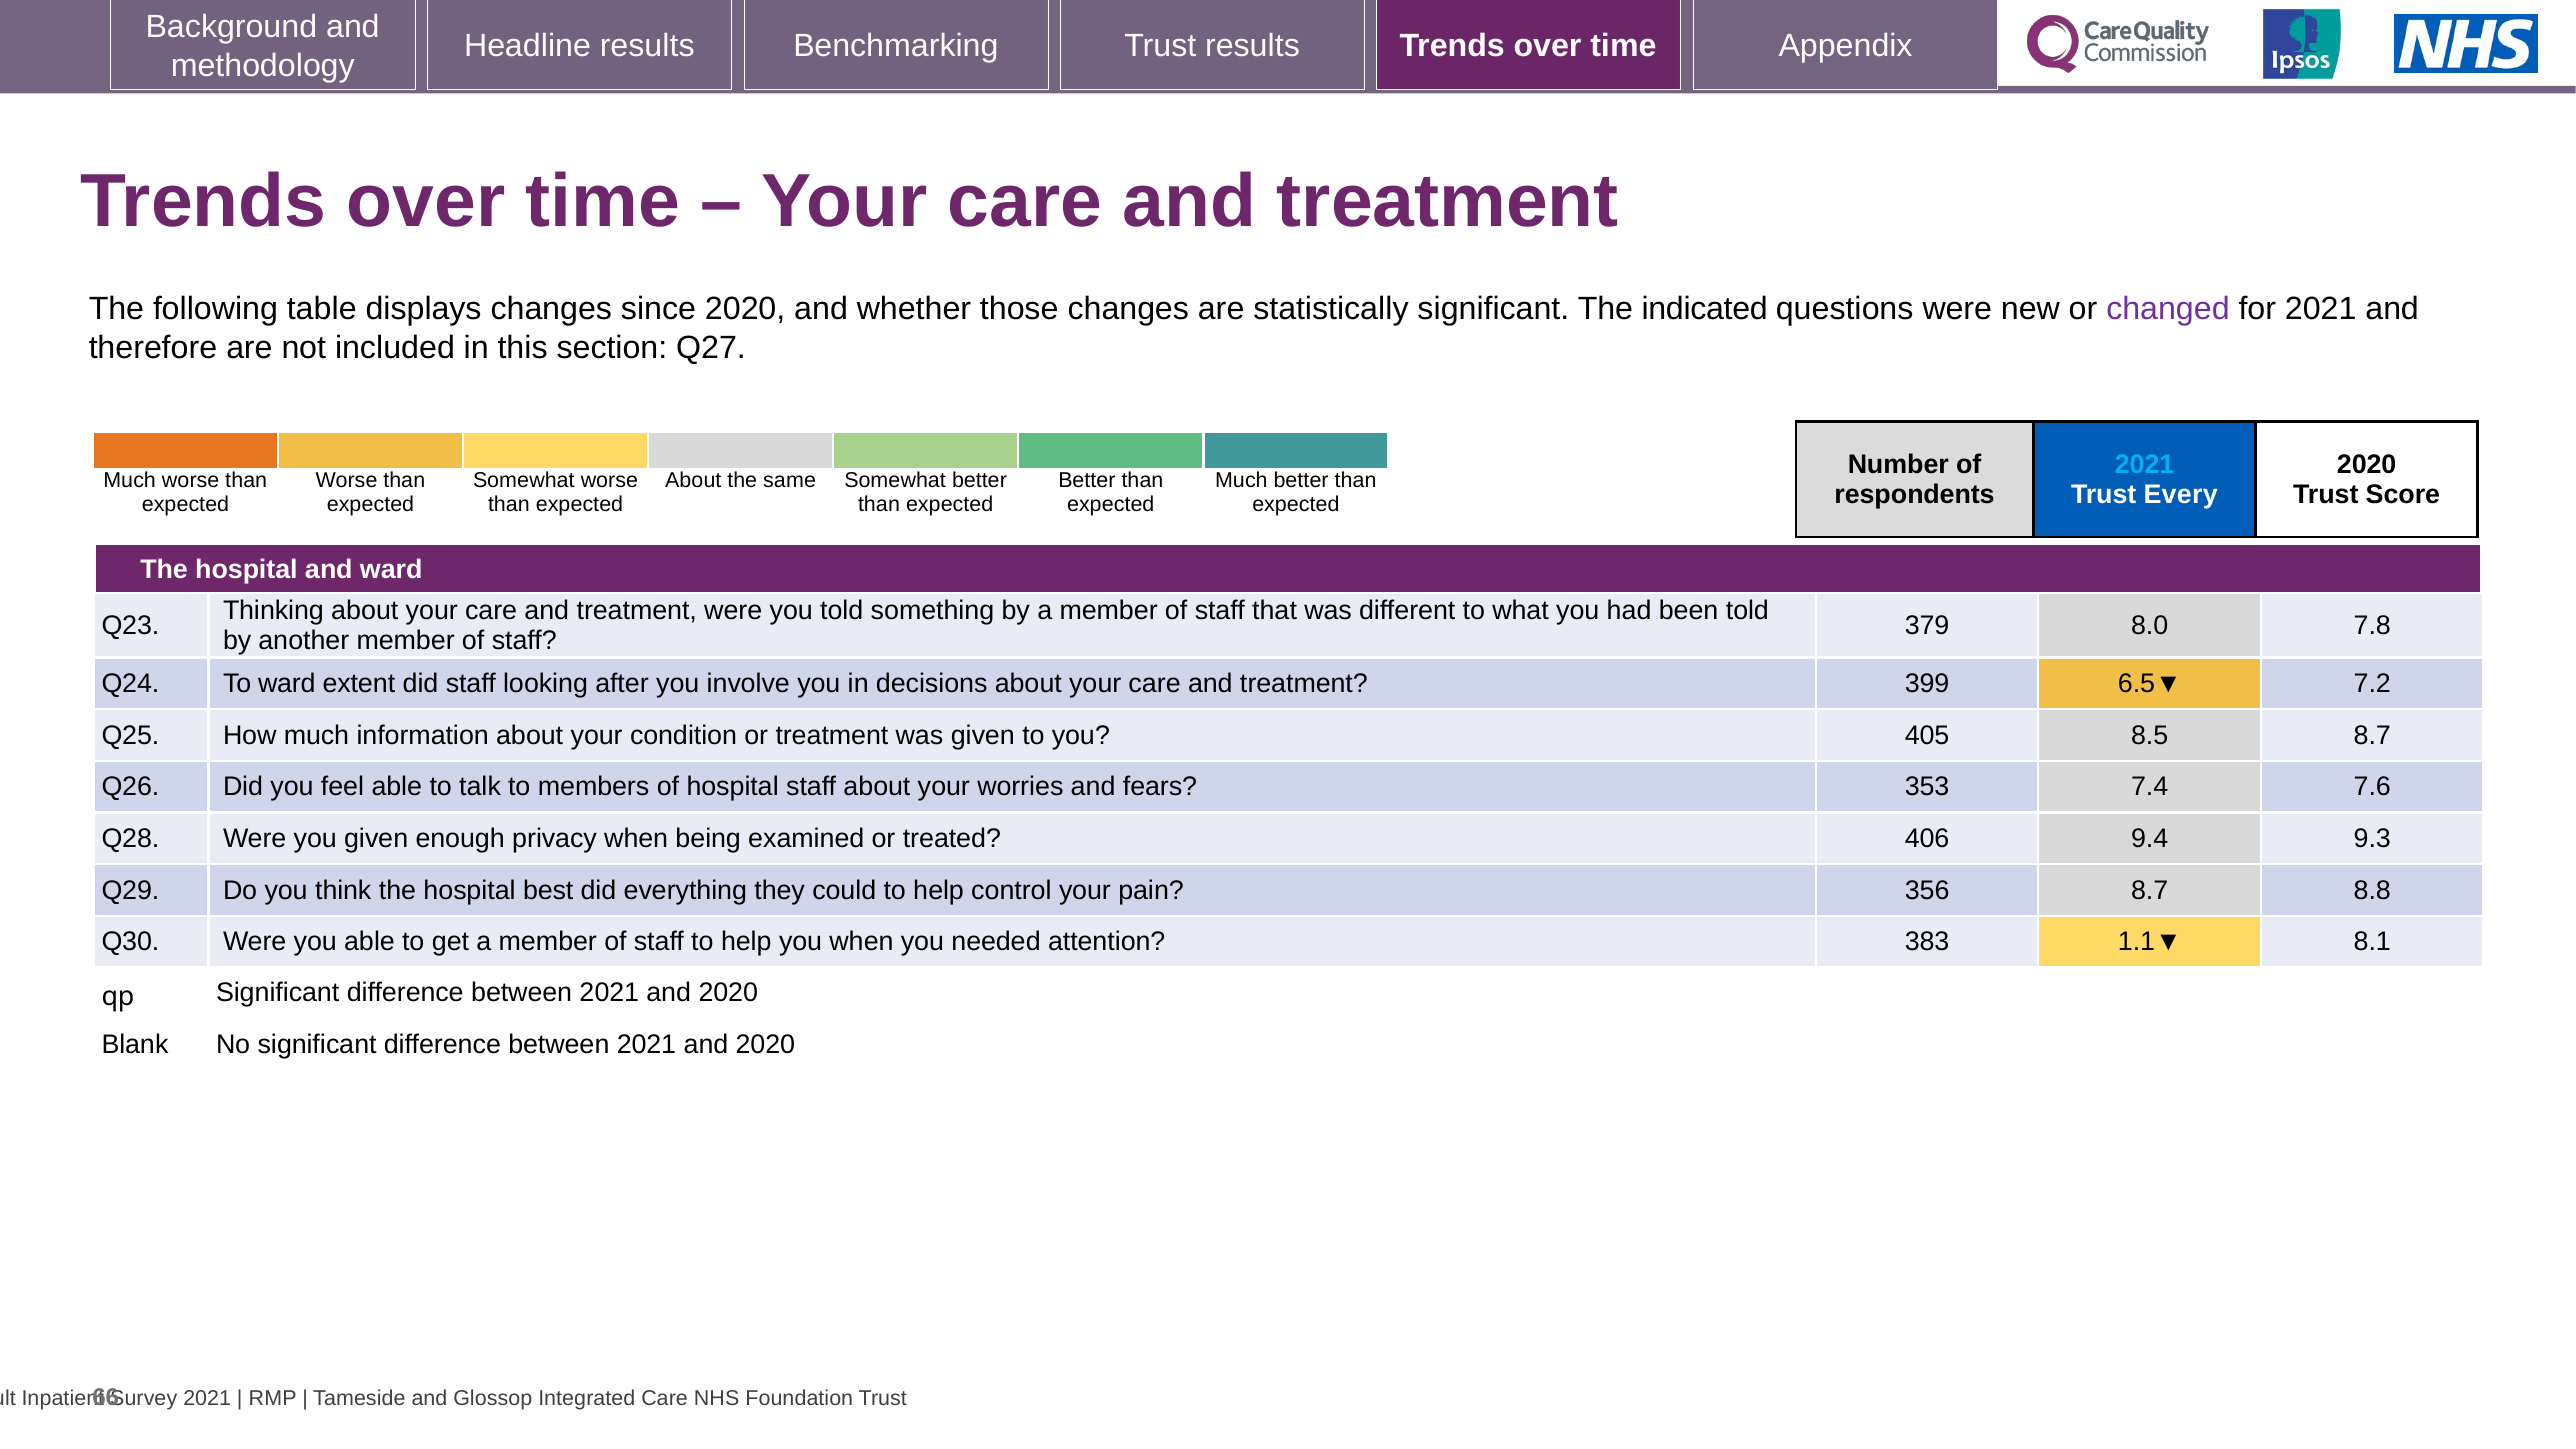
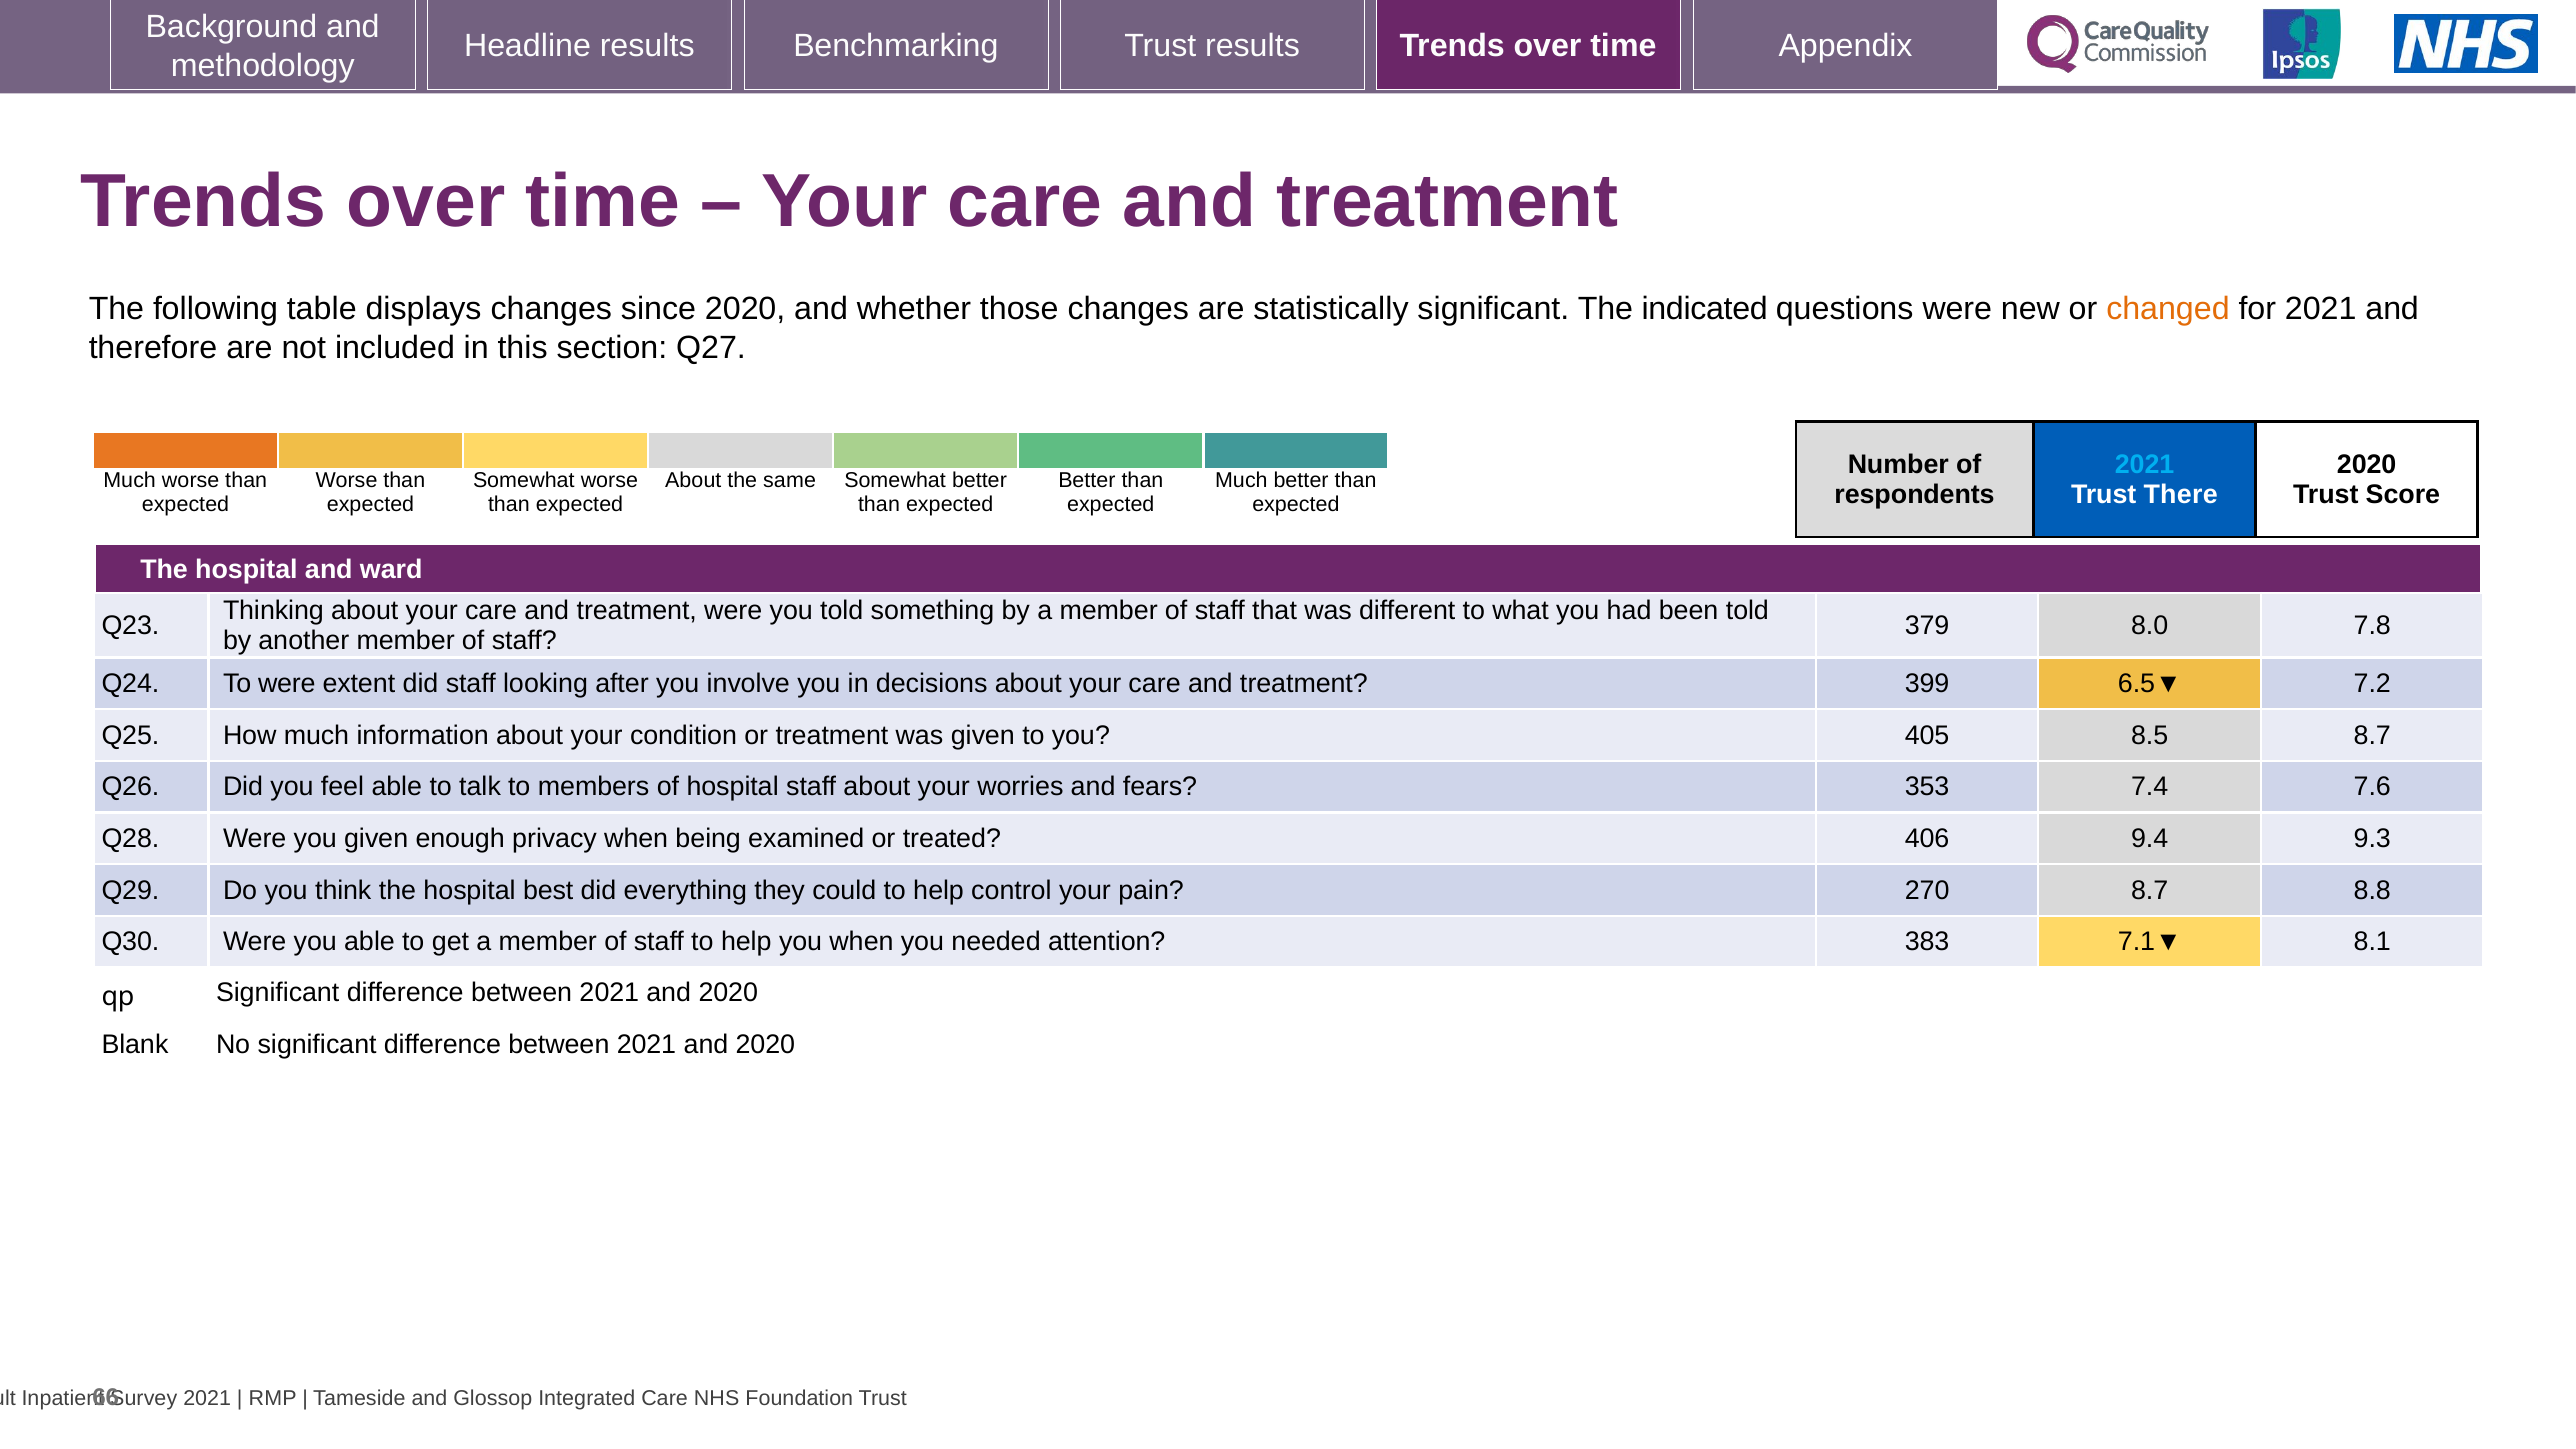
changed colour: purple -> orange
Every: Every -> There
To ward: ward -> were
356: 356 -> 270
1.1▼: 1.1▼ -> 7.1▼
